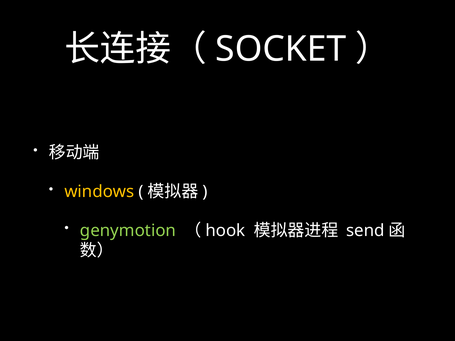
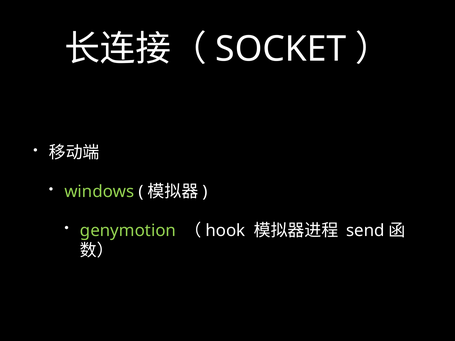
windows colour: yellow -> light green
